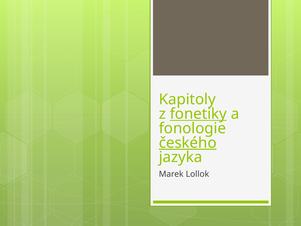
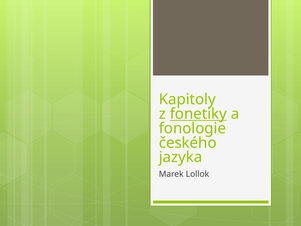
českého underline: present -> none
